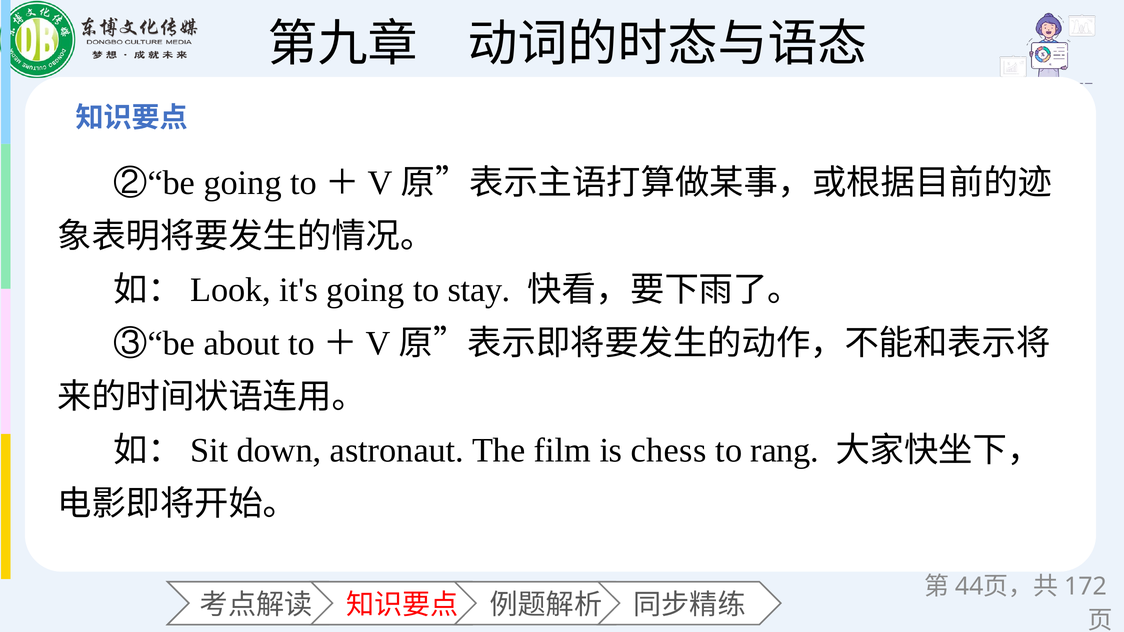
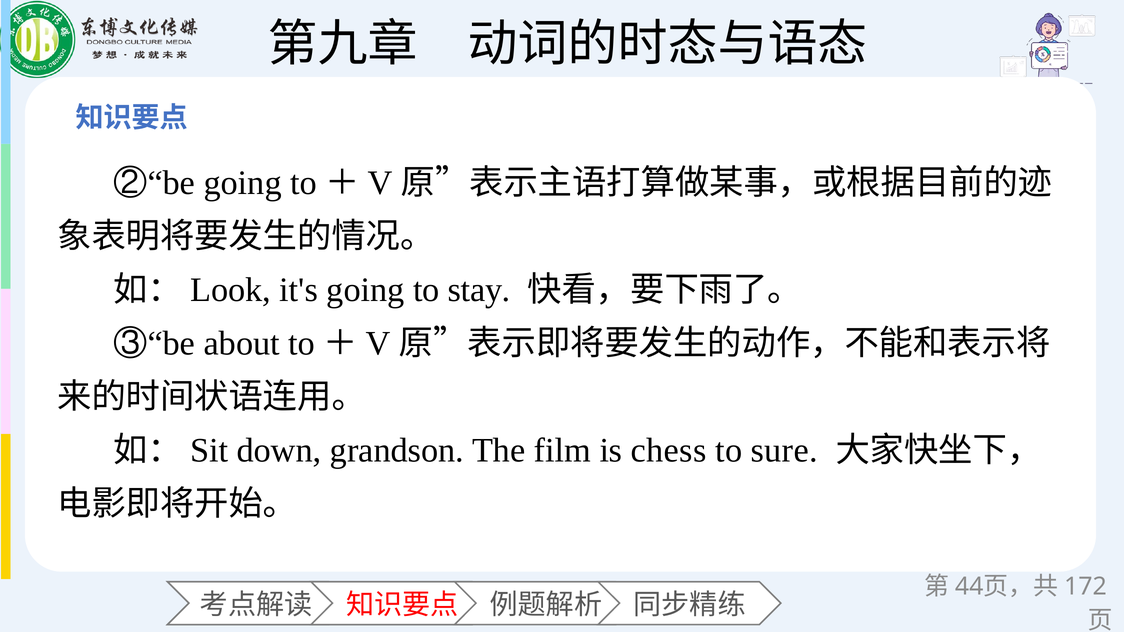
astronaut: astronaut -> grandson
rang: rang -> sure
